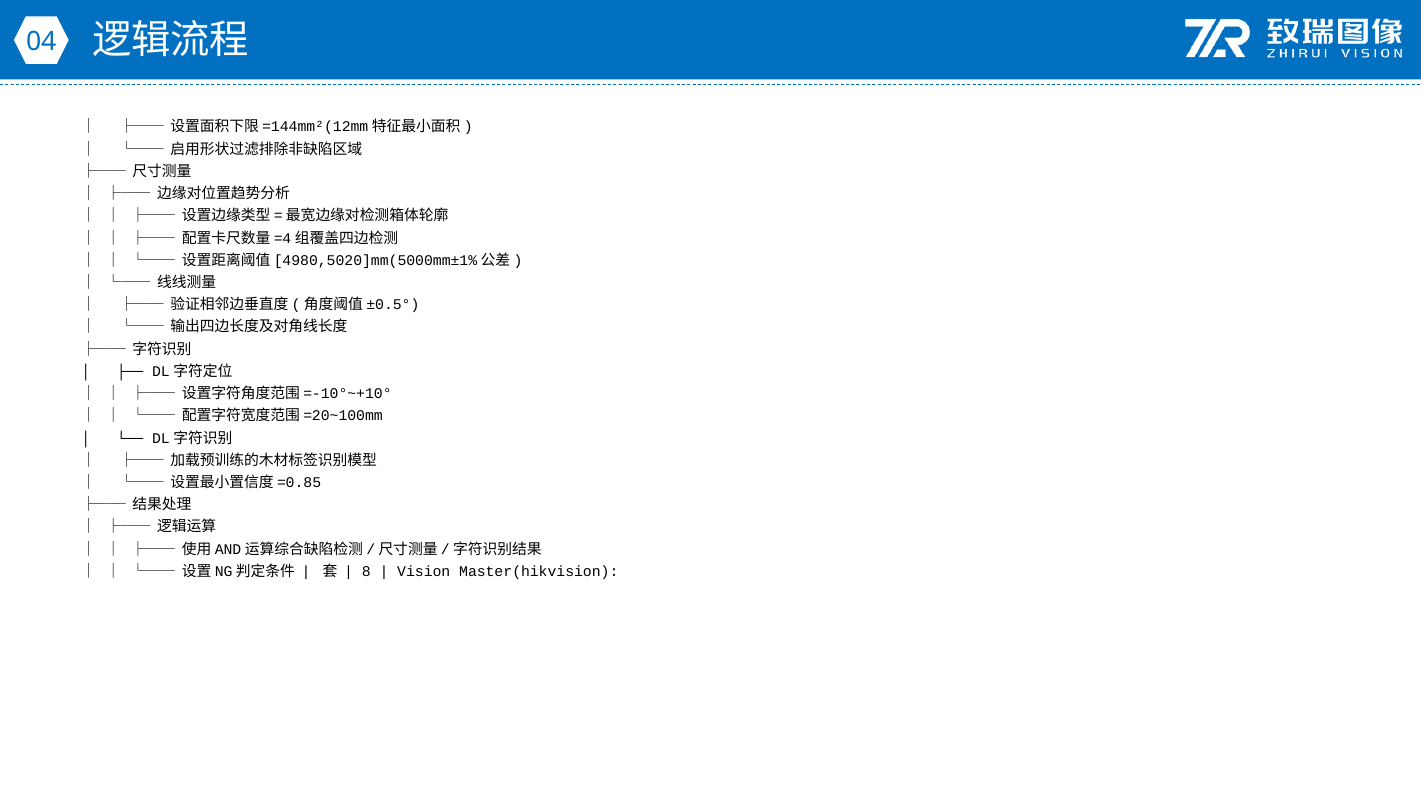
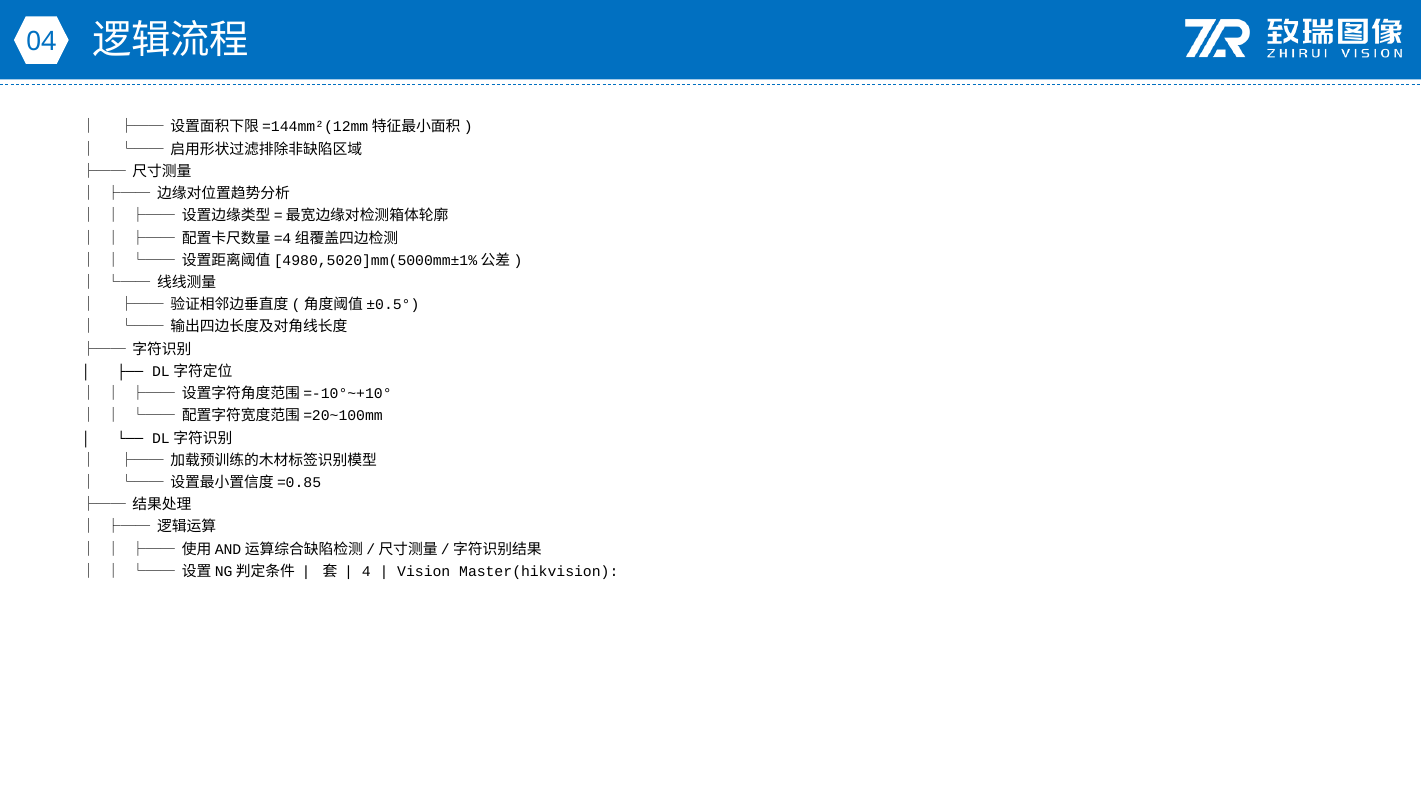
8: 8 -> 4
